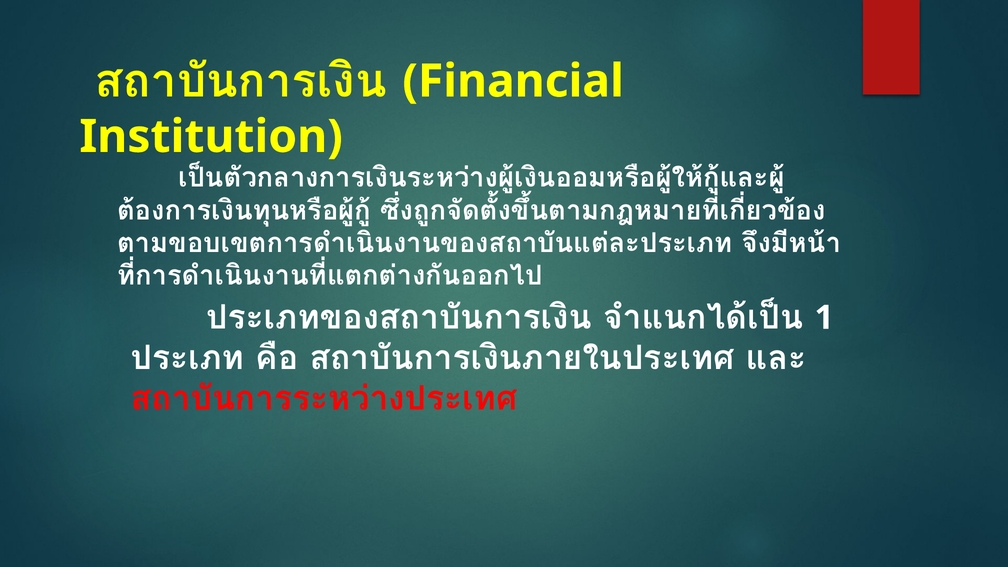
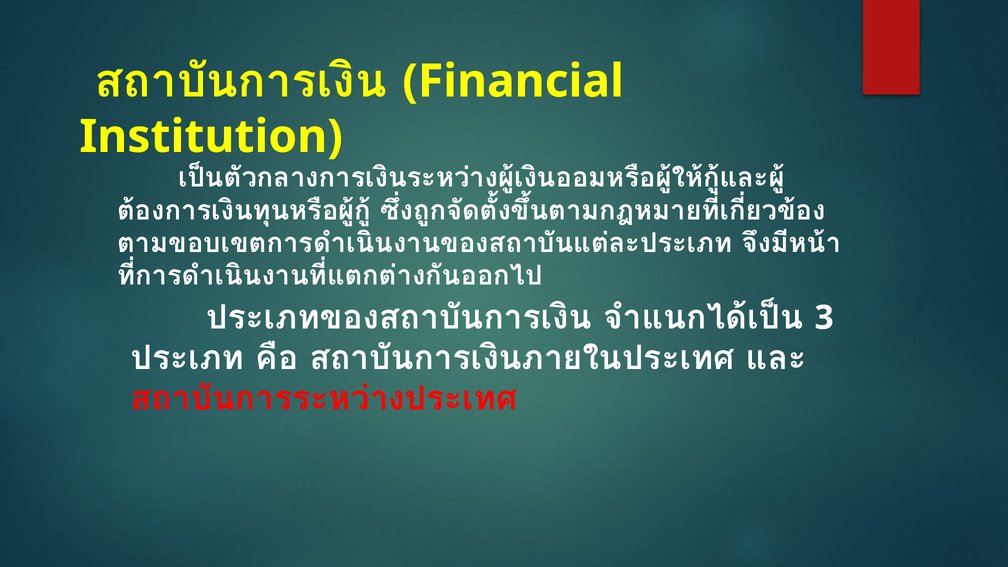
1: 1 -> 3
